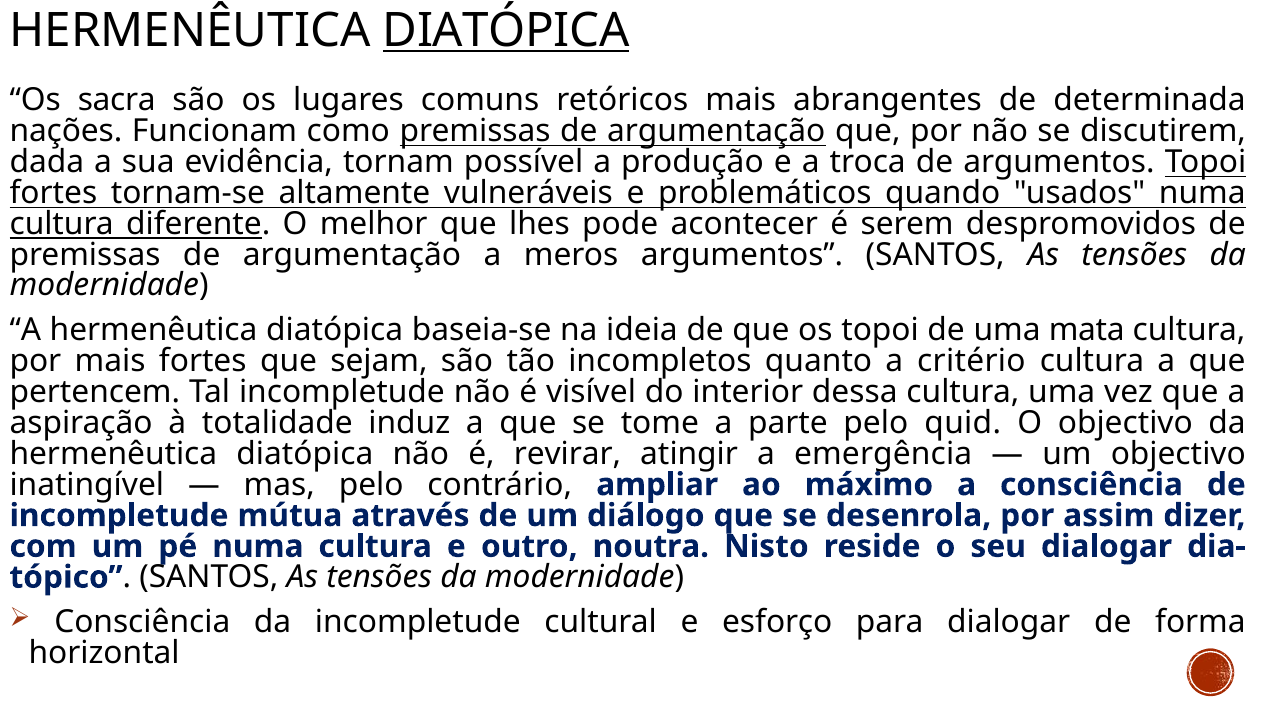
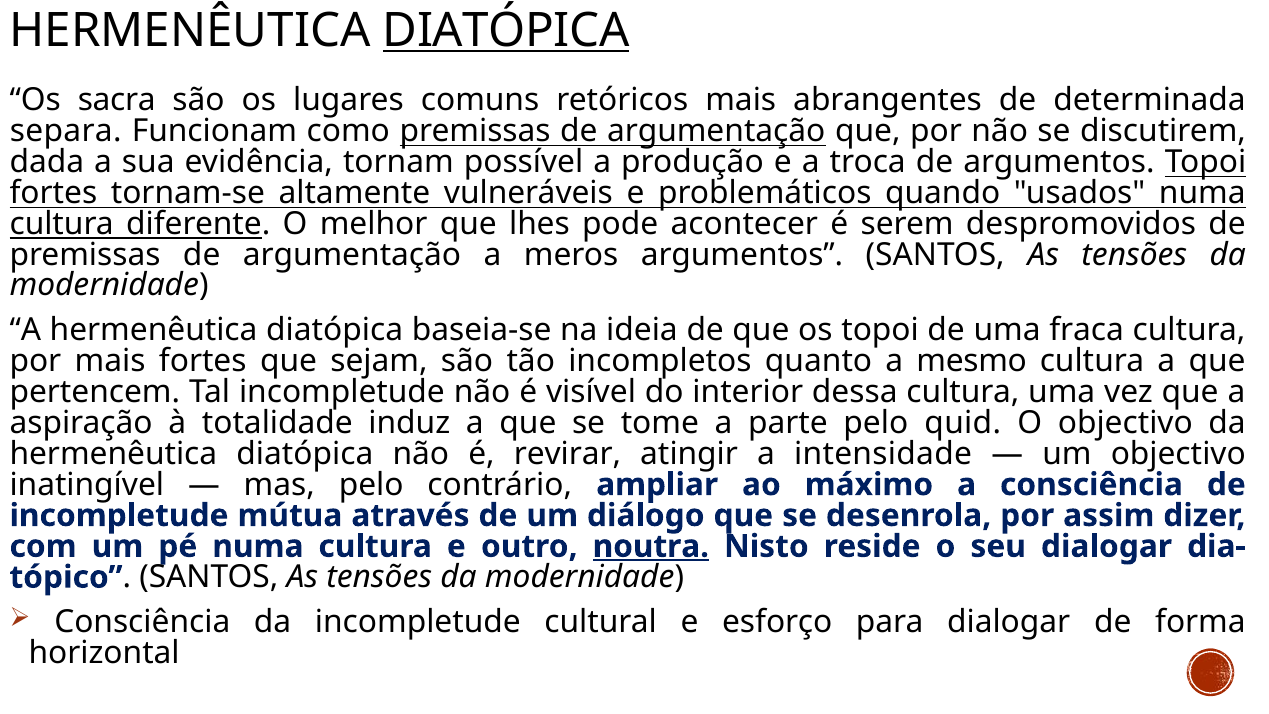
nações: nações -> separa
mata: mata -> fraca
critério: critério -> mesmo
emergência: emergência -> intensidade
noutra underline: none -> present
